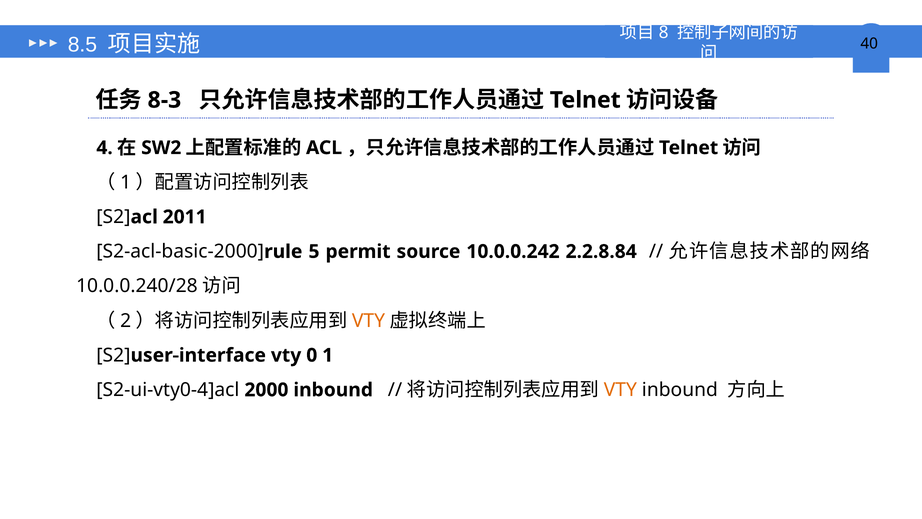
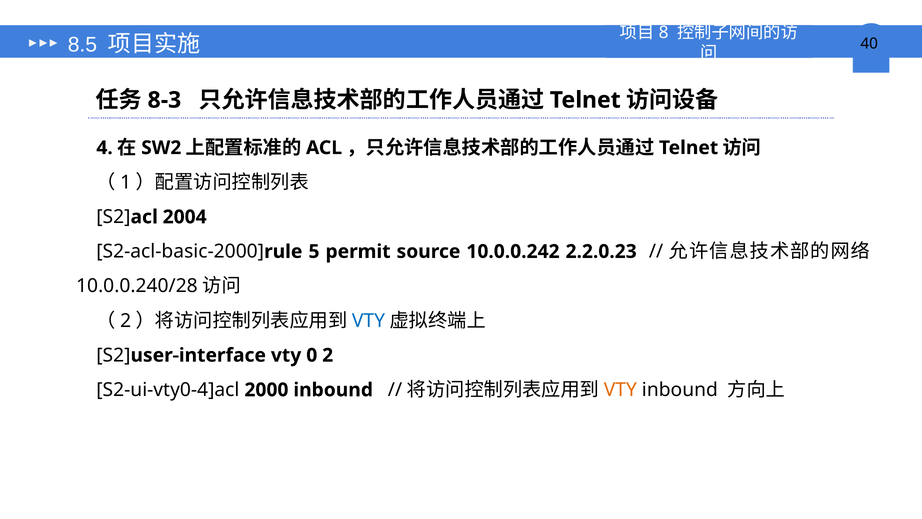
2011: 2011 -> 2004
2.2.8.84: 2.2.8.84 -> 2.2.0.23
VTY at (368, 320) colour: orange -> blue
0 1: 1 -> 2
